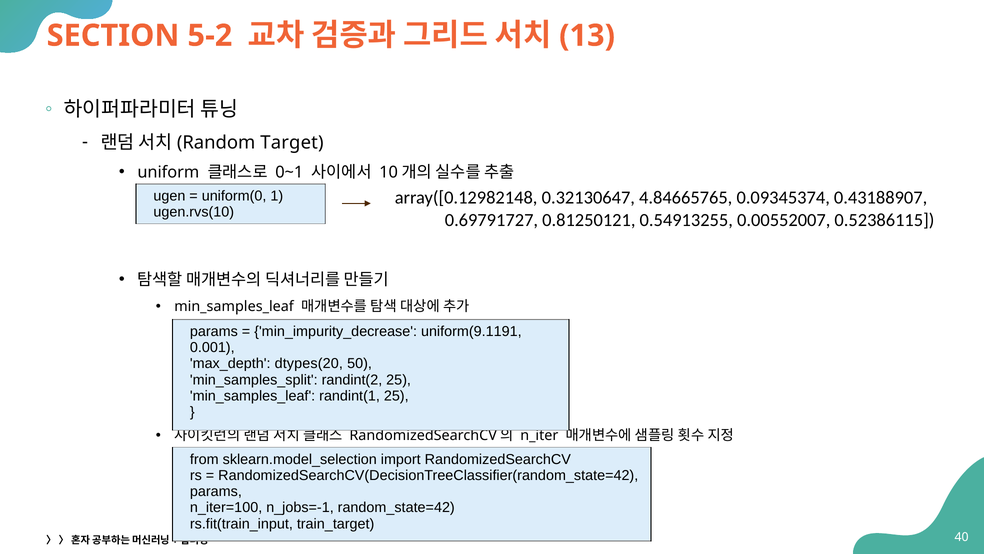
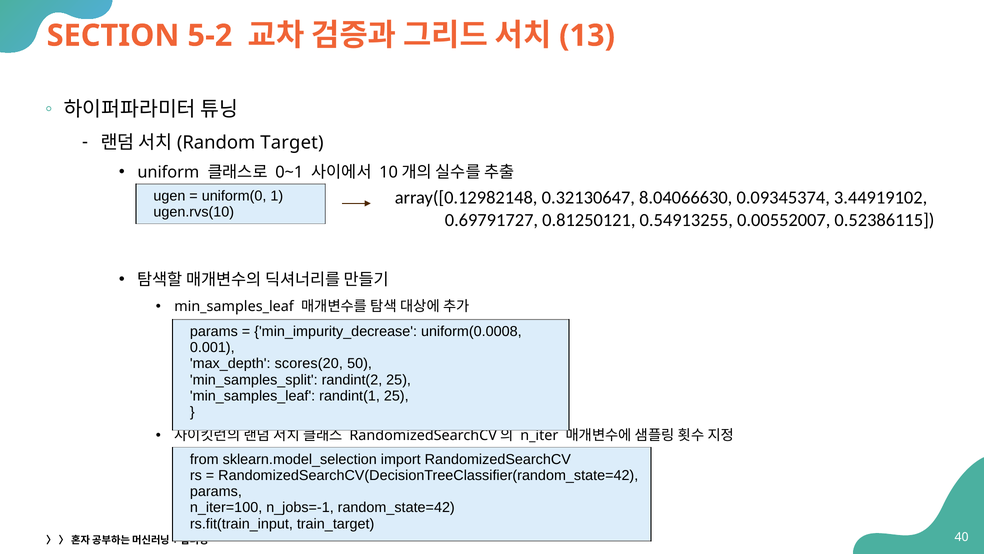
4.84665765: 4.84665765 -> 8.04066630
0.43188907: 0.43188907 -> 3.44919102
uniform(9.1191: uniform(9.1191 -> uniform(0.0008
dtypes(20: dtypes(20 -> scores(20
